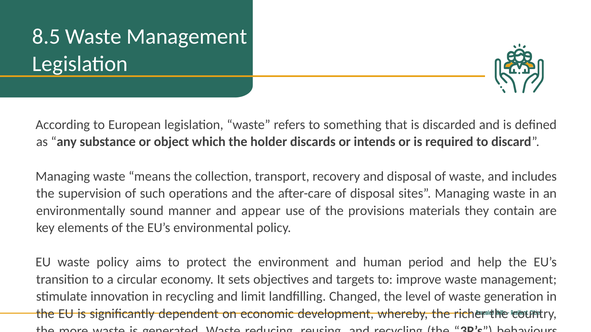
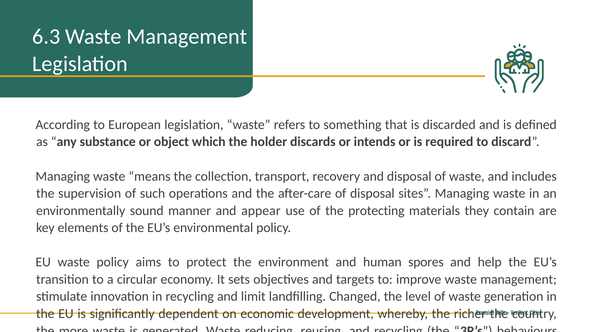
8.5: 8.5 -> 6.3
provisions: provisions -> protecting
period: period -> spores
